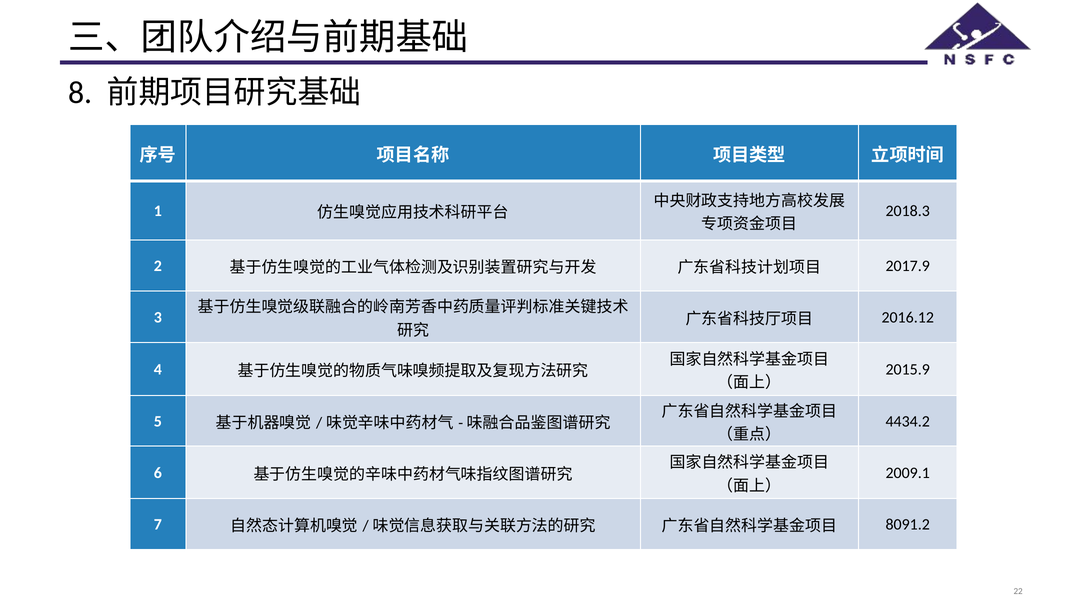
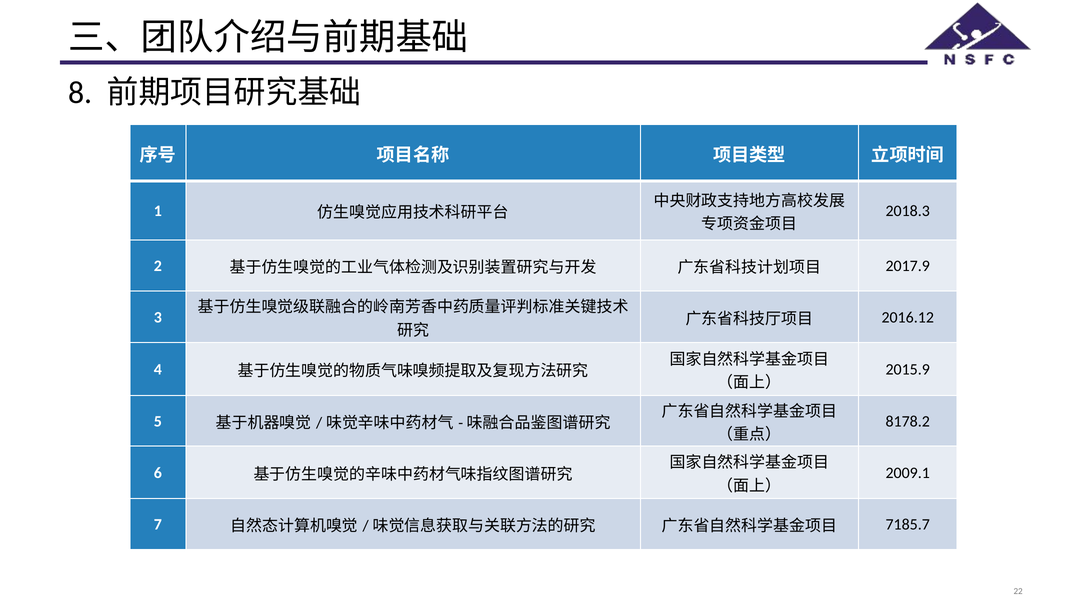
4434.2: 4434.2 -> 8178.2
8091.2: 8091.2 -> 7185.7
